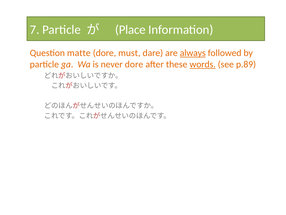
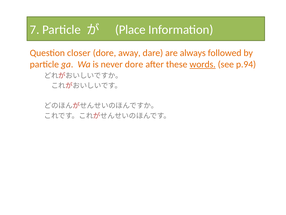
matte: matte -> closer
must: must -> away
always underline: present -> none
p.89: p.89 -> p.94
